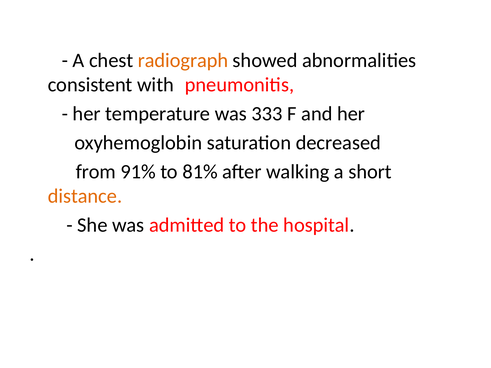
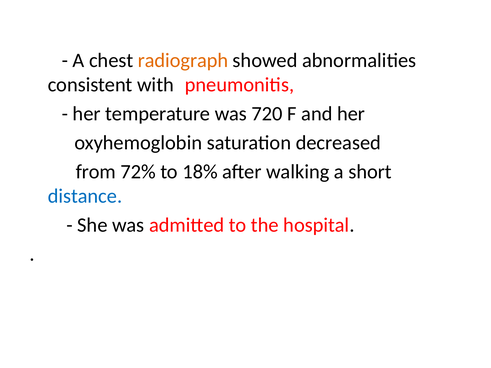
333: 333 -> 720
91%: 91% -> 72%
81%: 81% -> 18%
distance colour: orange -> blue
